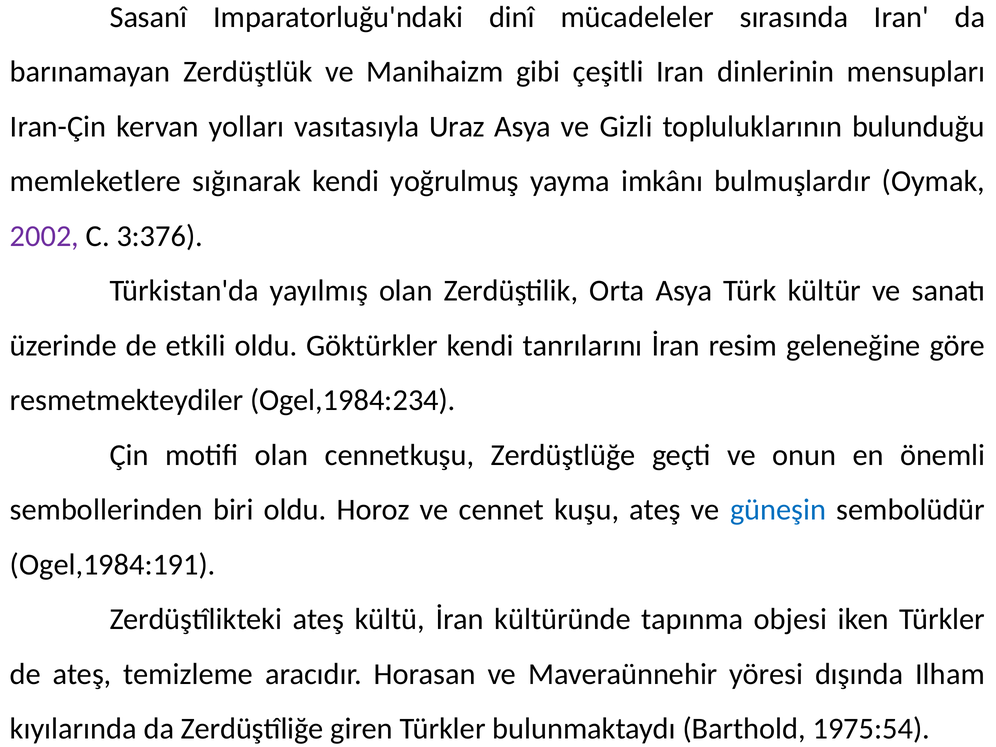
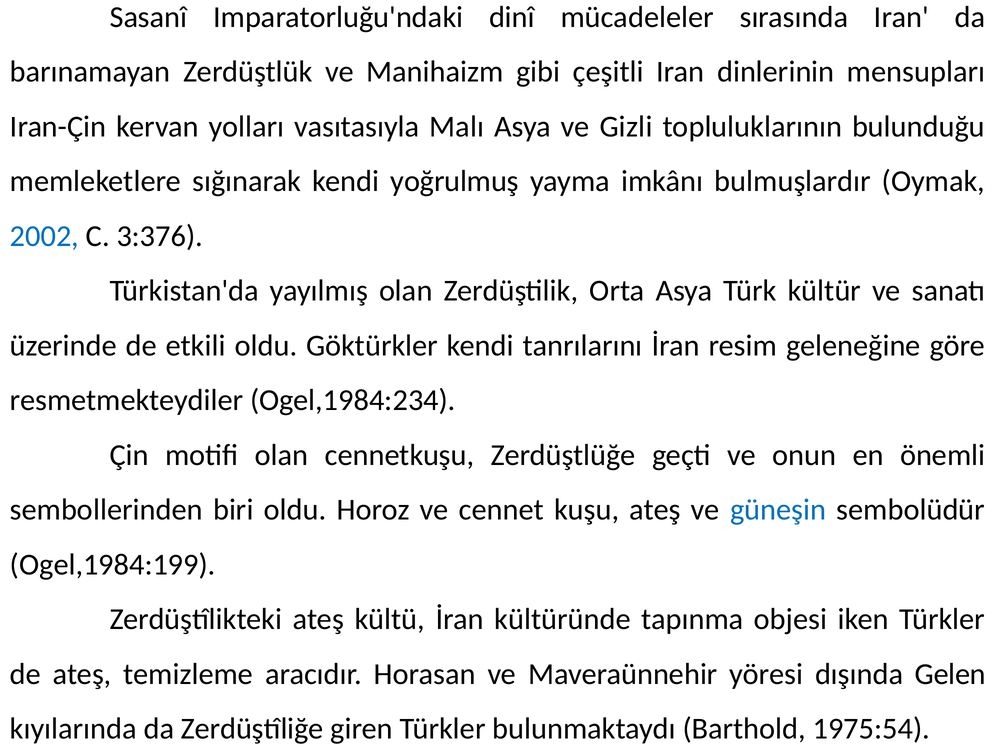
Uraz: Uraz -> Malı
2002 colour: purple -> blue
Ogel,1984:191: Ogel,1984:191 -> Ogel,1984:199
Ilham: Ilham -> Gelen
